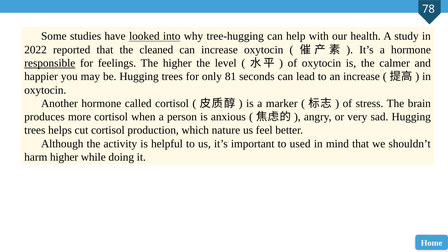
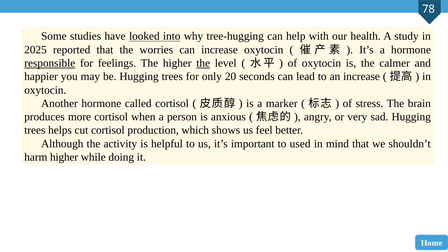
2022: 2022 -> 2025
cleaned: cleaned -> worries
the at (203, 63) underline: none -> present
81: 81 -> 20
nature: nature -> shows
